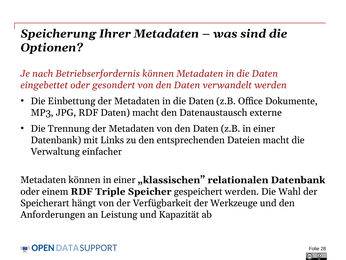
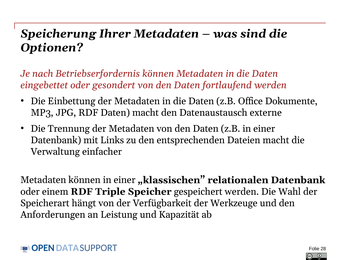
verwandelt: verwandelt -> fortlaufend
